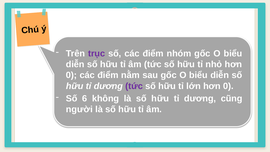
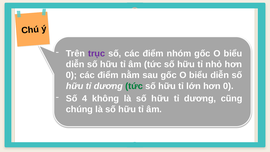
tức at (134, 86) colour: purple -> green
6: 6 -> 4
người: người -> chúng
